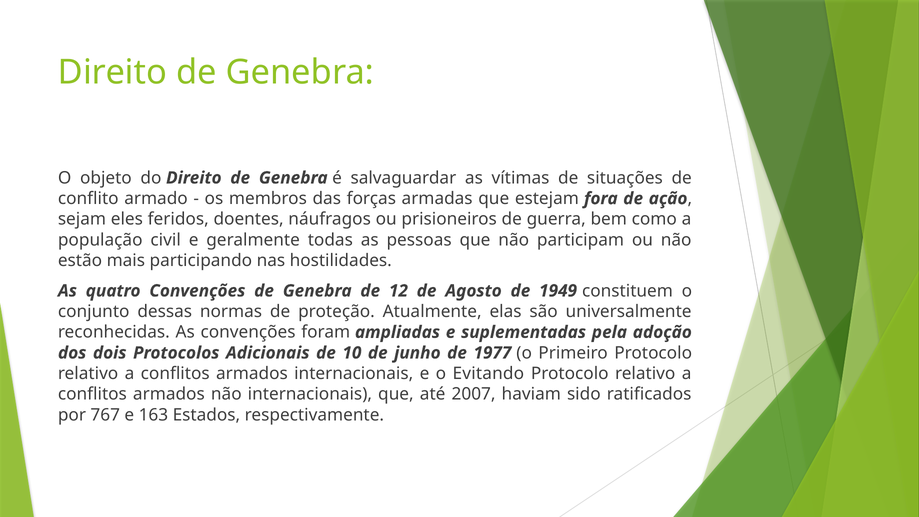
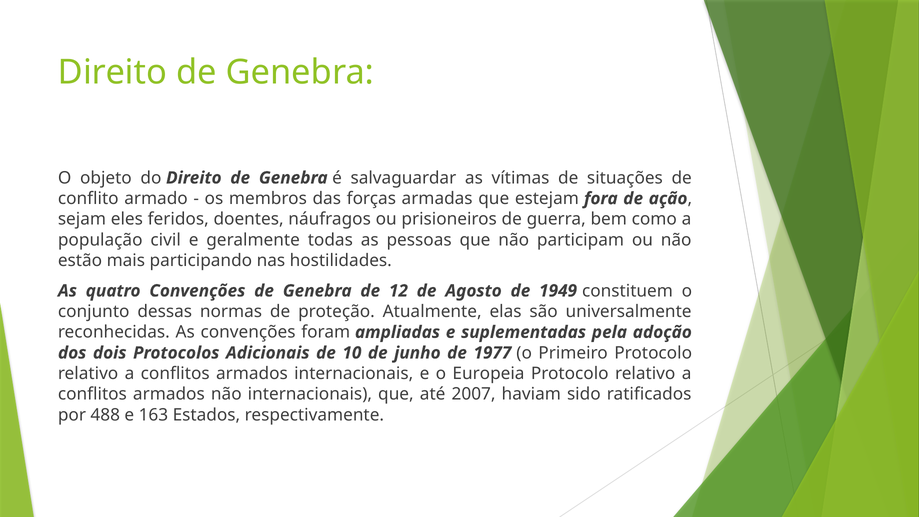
Evitando: Evitando -> Europeia
767: 767 -> 488
